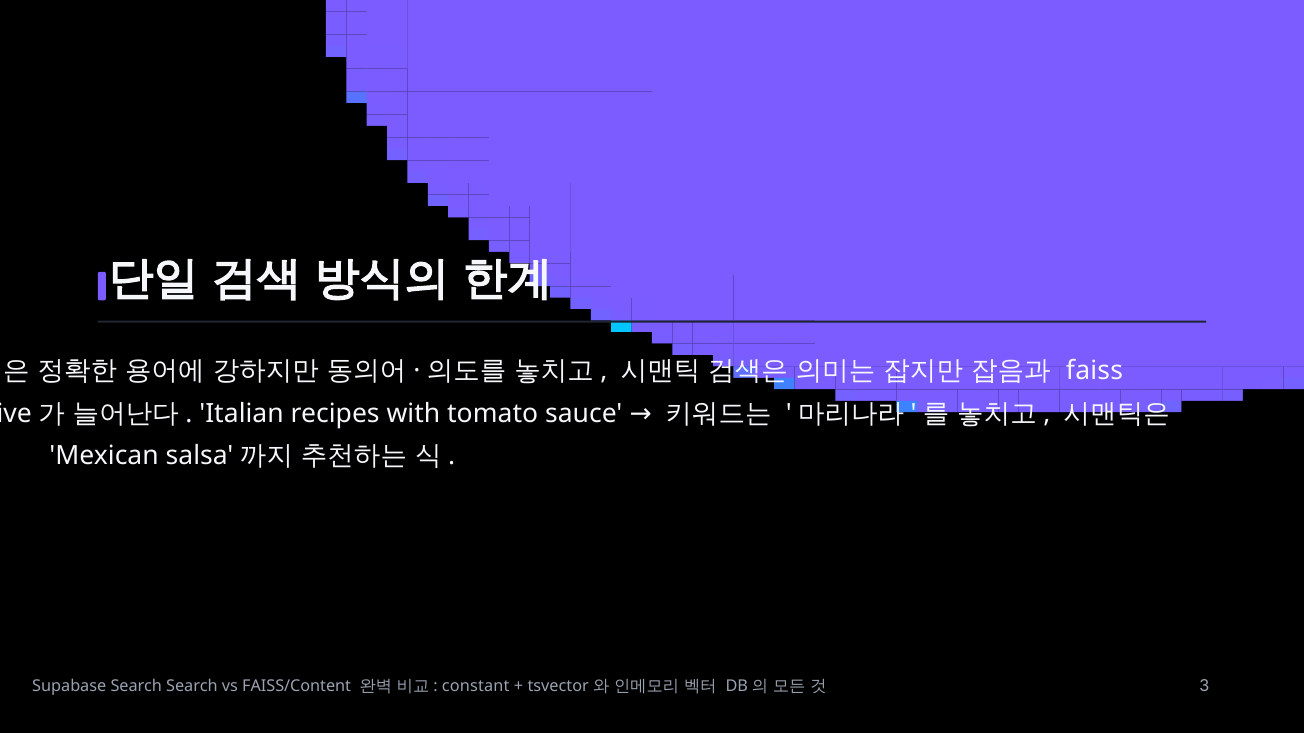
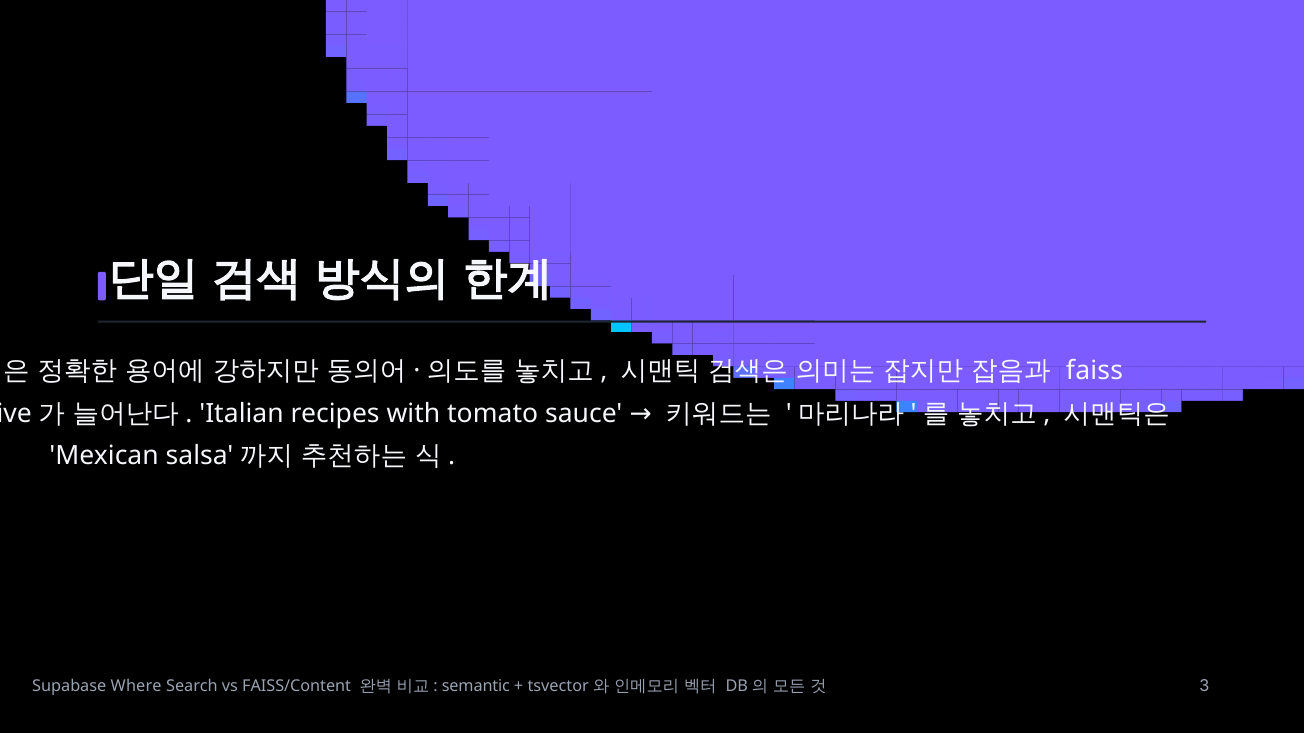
Supabase Search: Search -> Where
constant: constant -> semantic
